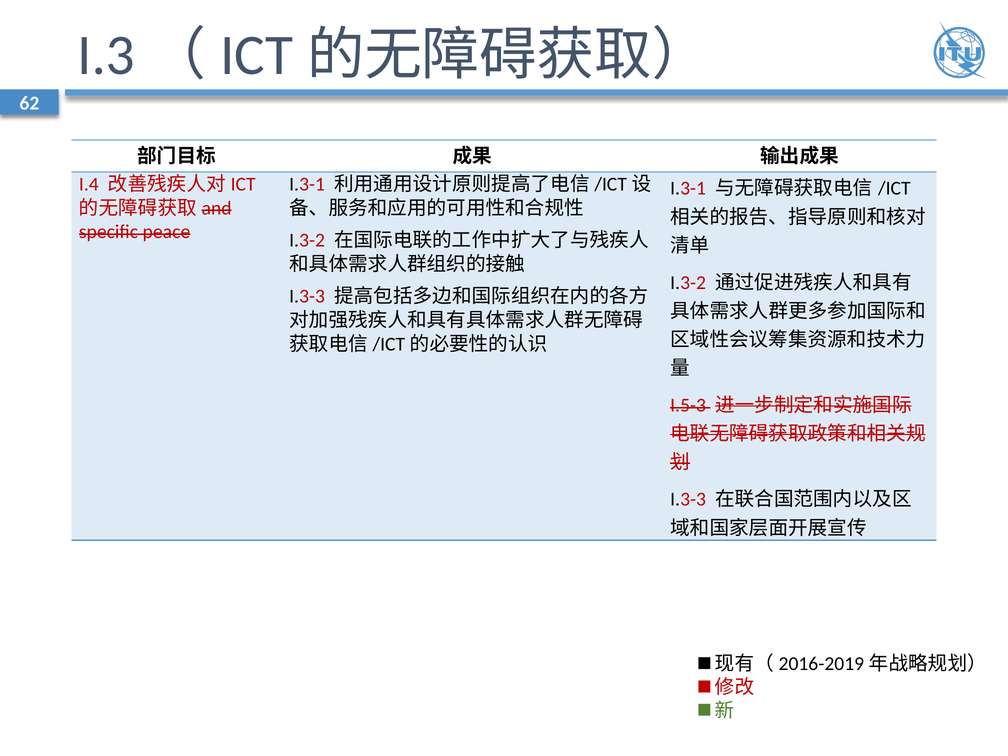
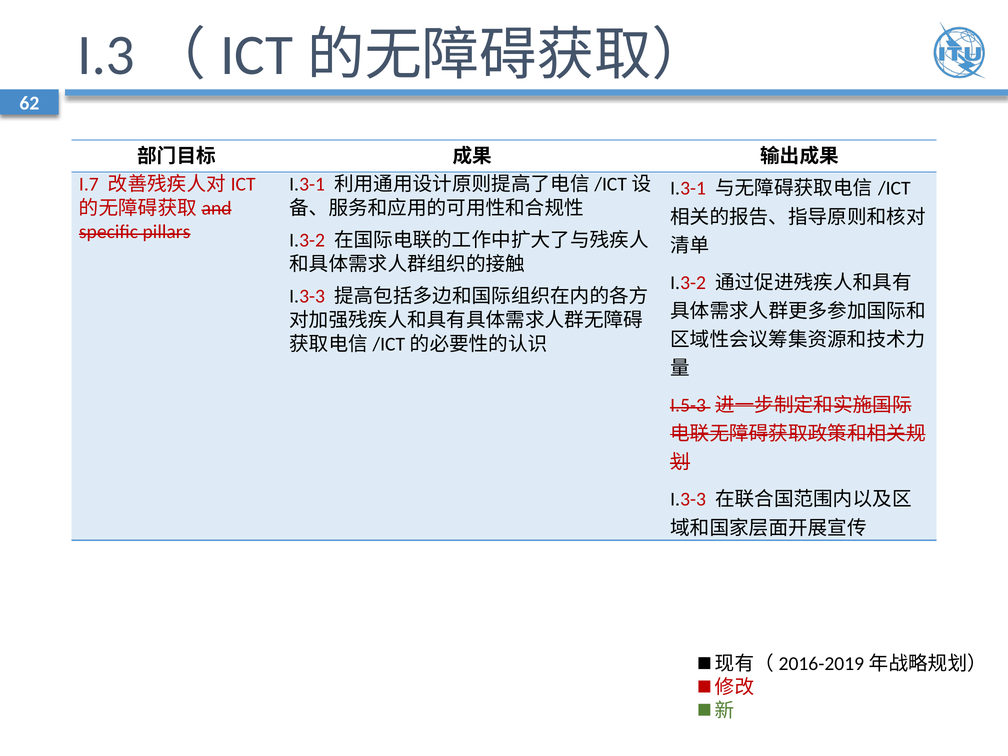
I.4: I.4 -> I.7
peace: peace -> pillars
